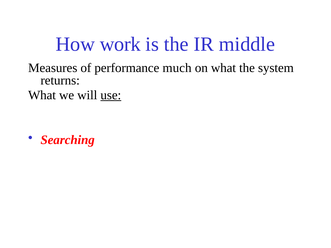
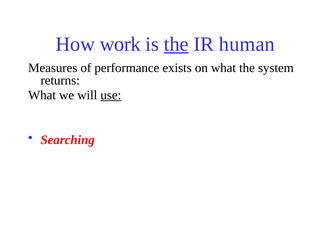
the at (176, 44) underline: none -> present
middle: middle -> human
much: much -> exists
